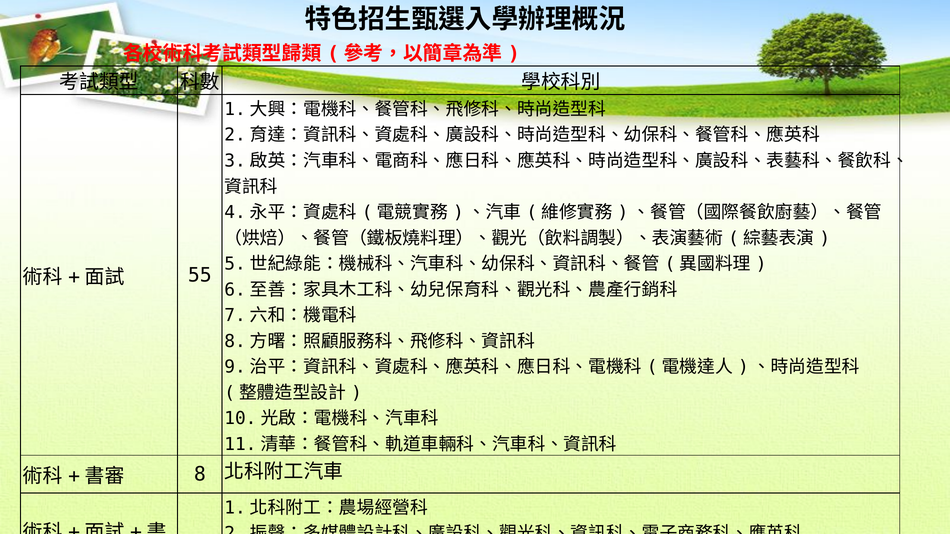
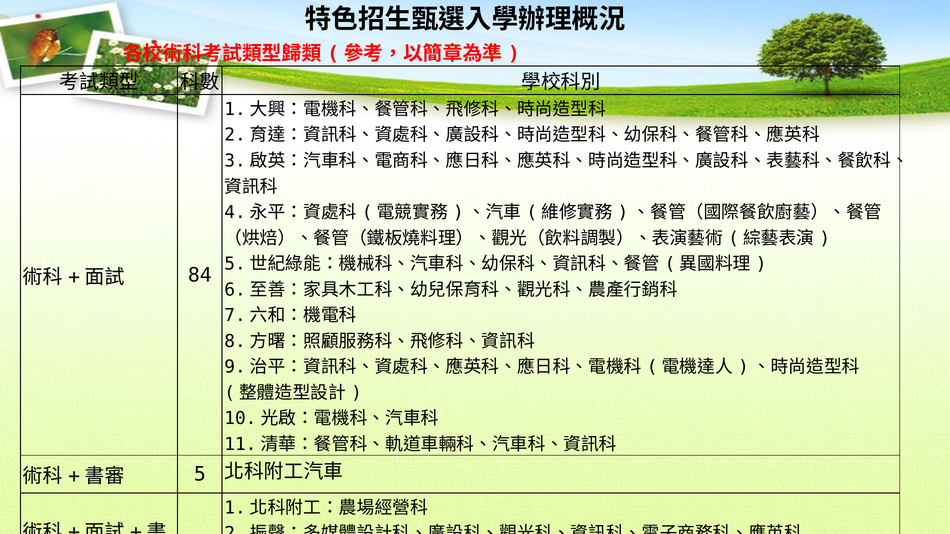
55: 55 -> 84
8: 8 -> 5
